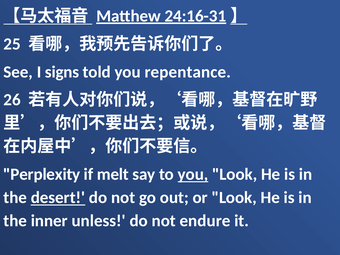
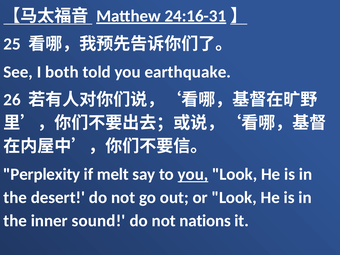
signs: signs -> both
repentance: repentance -> earthquake
desert underline: present -> none
unless: unless -> sound
endure: endure -> nations
